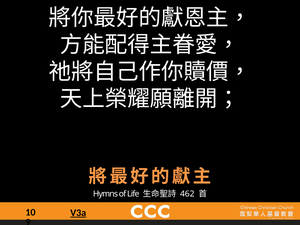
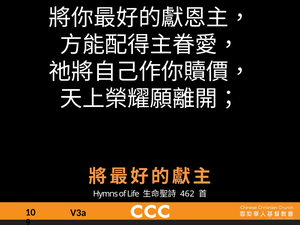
V3a underline: present -> none
